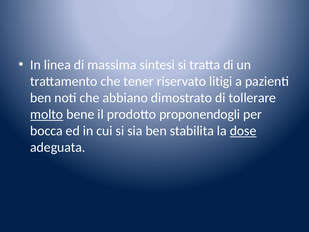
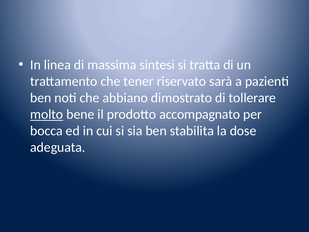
litigi: litigi -> sarà
proponendogli: proponendogli -> accompagnato
dose underline: present -> none
